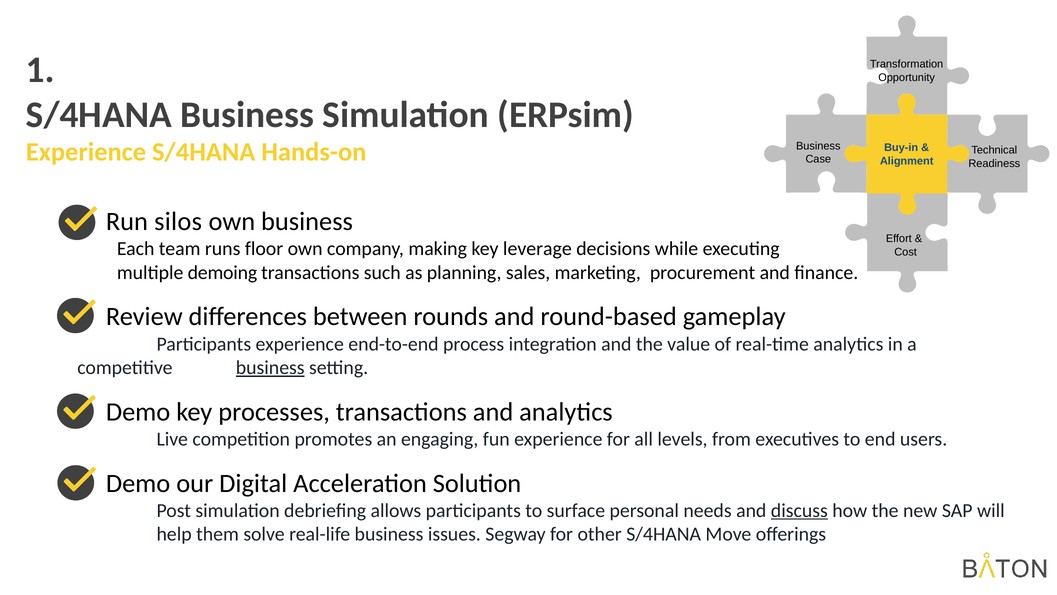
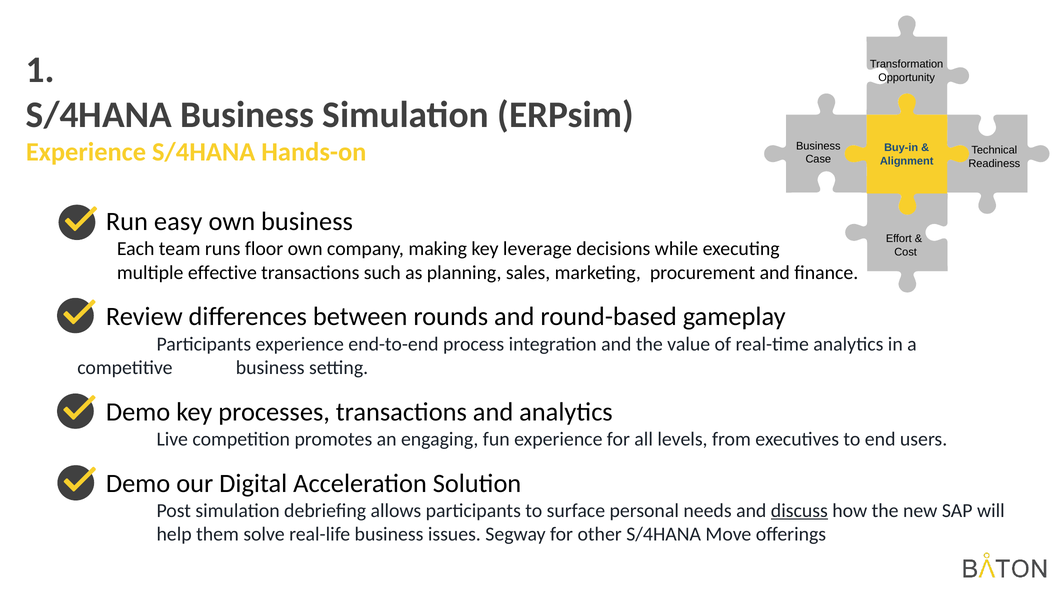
silos: silos -> easy
demoing: demoing -> effective
business at (270, 368) underline: present -> none
